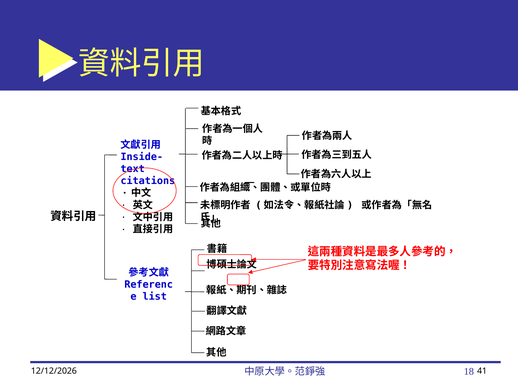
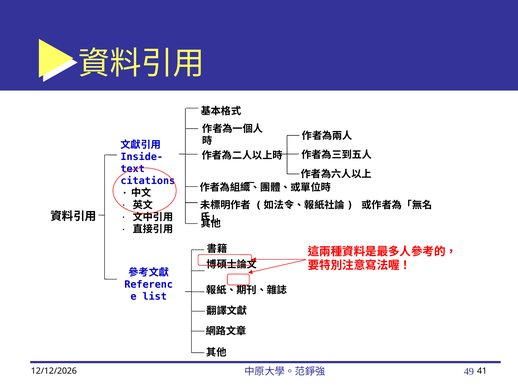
18: 18 -> 49
